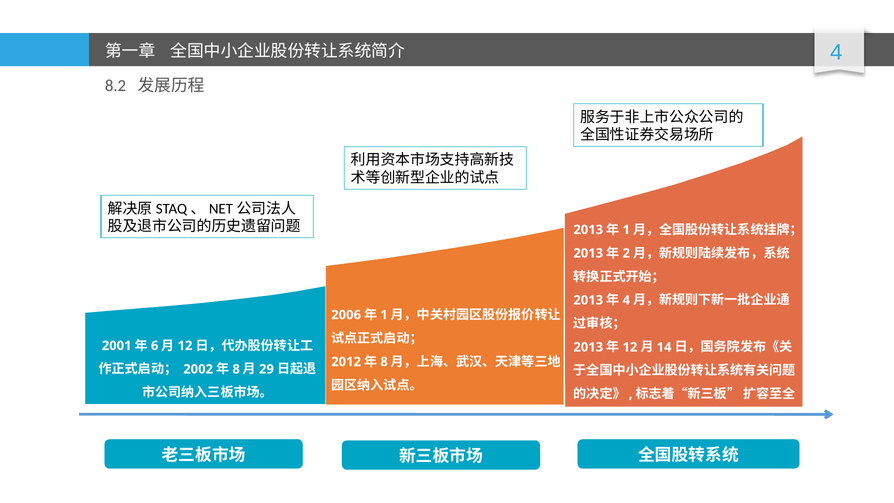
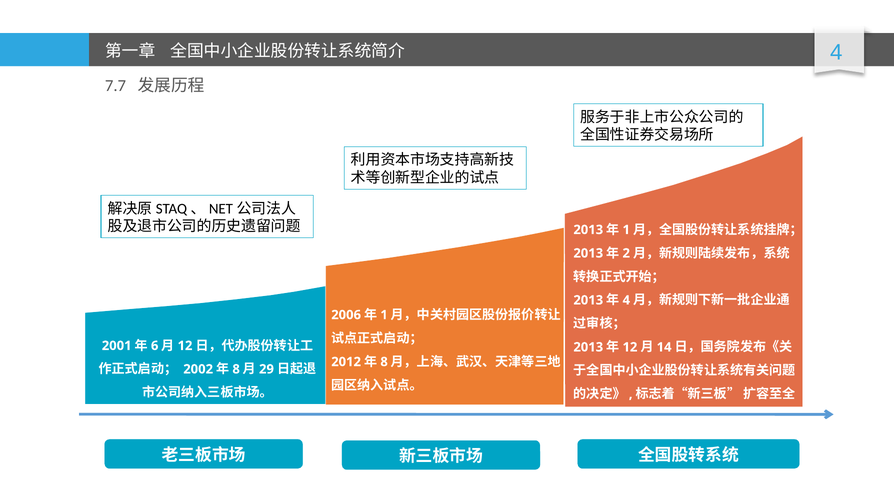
8.2: 8.2 -> 7.7
